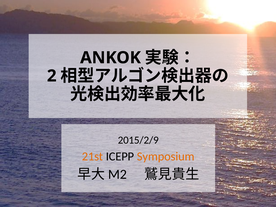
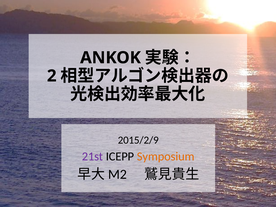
21st colour: orange -> purple
